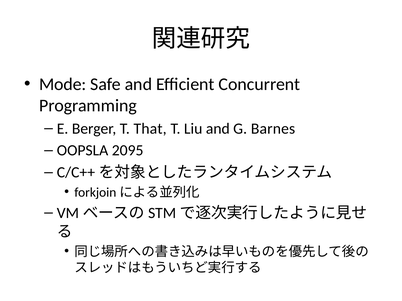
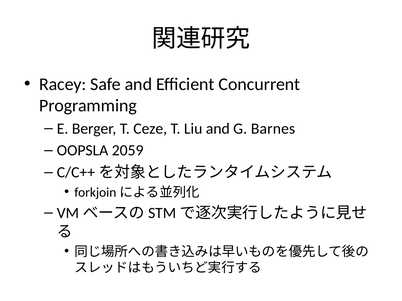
Mode: Mode -> Racey
That: That -> Ceze
2095: 2095 -> 2059
